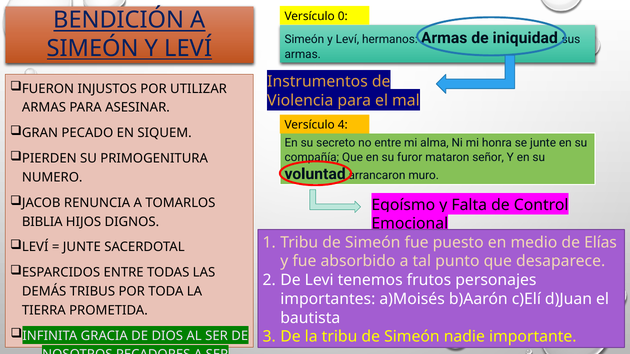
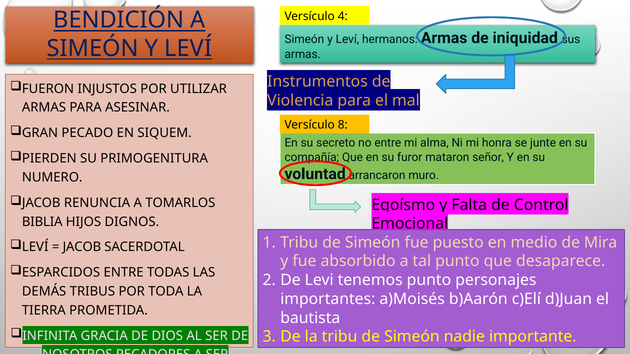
0: 0 -> 4
4: 4 -> 8
Elías: Elías -> Mira
JUNTE at (82, 247): JUNTE -> JACOB
tenemos frutos: frutos -> punto
